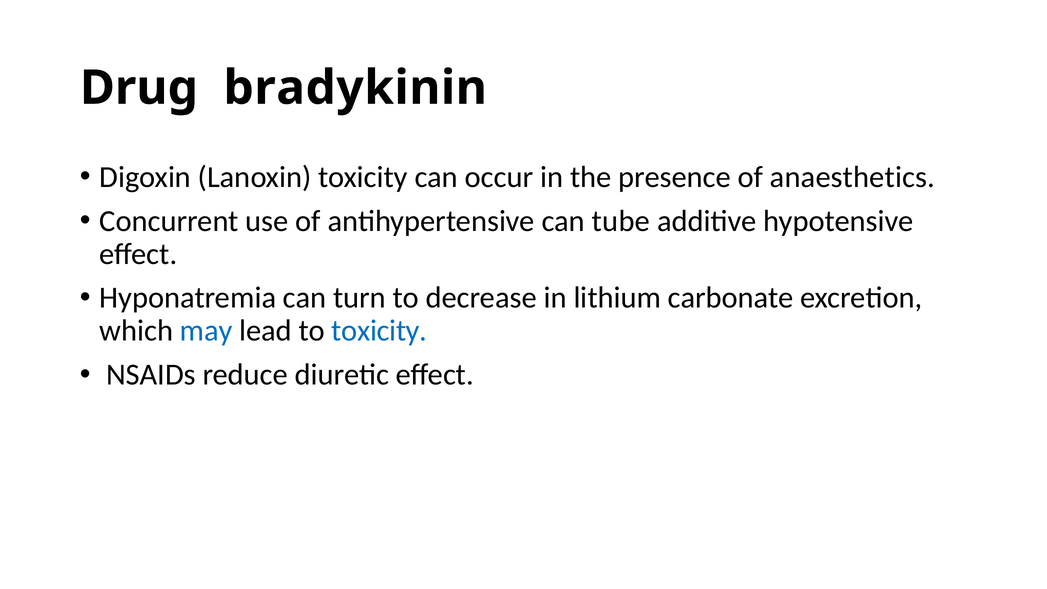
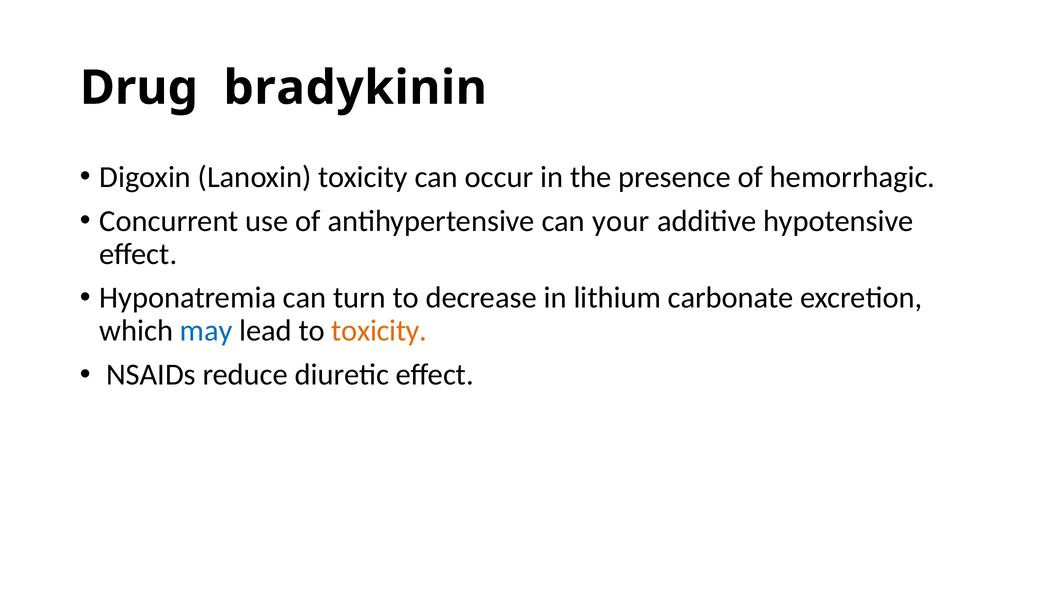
anaesthetics: anaesthetics -> hemorrhagic
tube: tube -> your
toxicity at (379, 331) colour: blue -> orange
